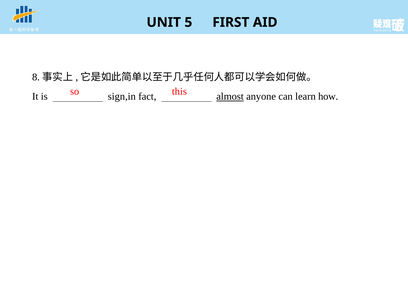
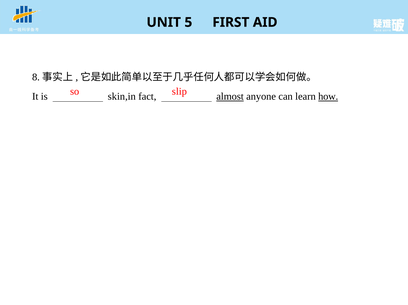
this: this -> slip
sign,in: sign,in -> skin,in
how underline: none -> present
